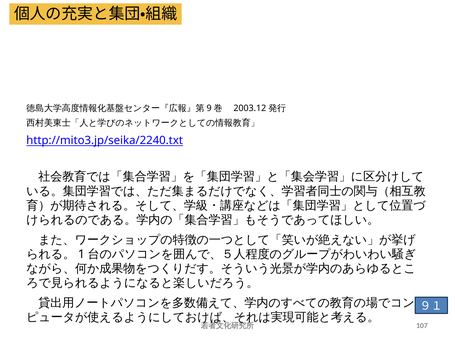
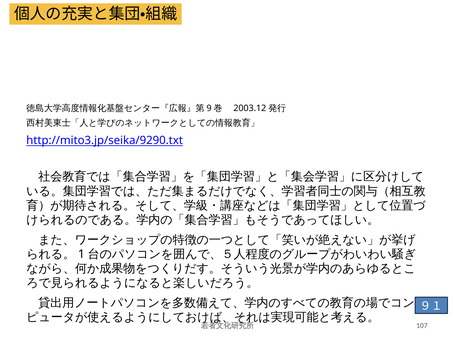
http://mito3.jp/seika/2240.txt: http://mito3.jp/seika/2240.txt -> http://mito3.jp/seika/9290.txt
